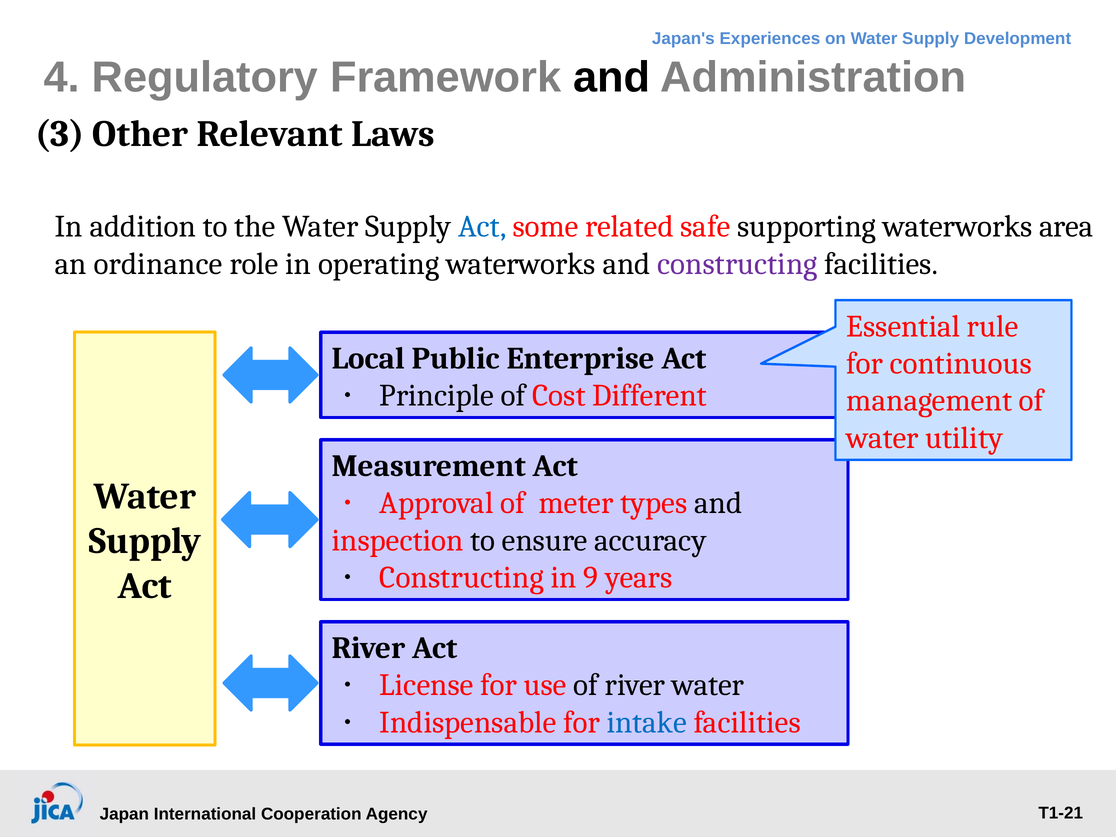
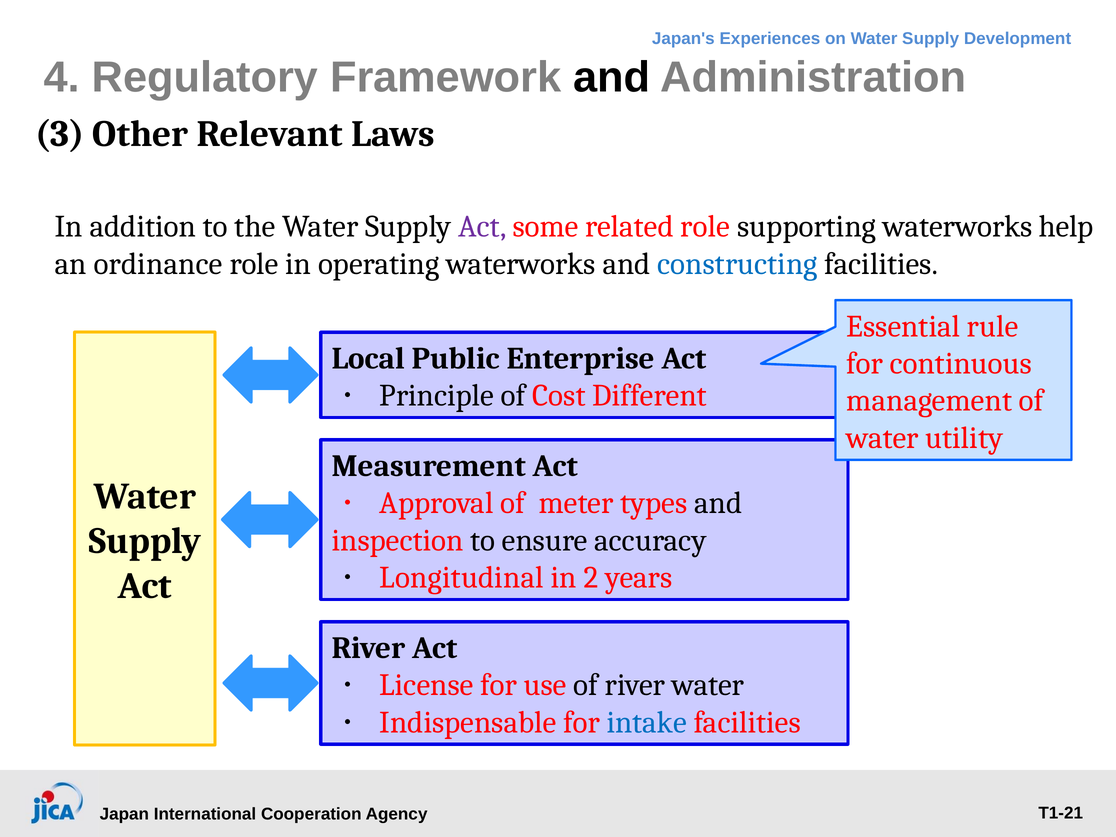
Act at (482, 227) colour: blue -> purple
related safe: safe -> role
area: area -> help
constructing at (738, 264) colour: purple -> blue
Constructing at (462, 578): Constructing -> Longitudinal
9: 9 -> 2
